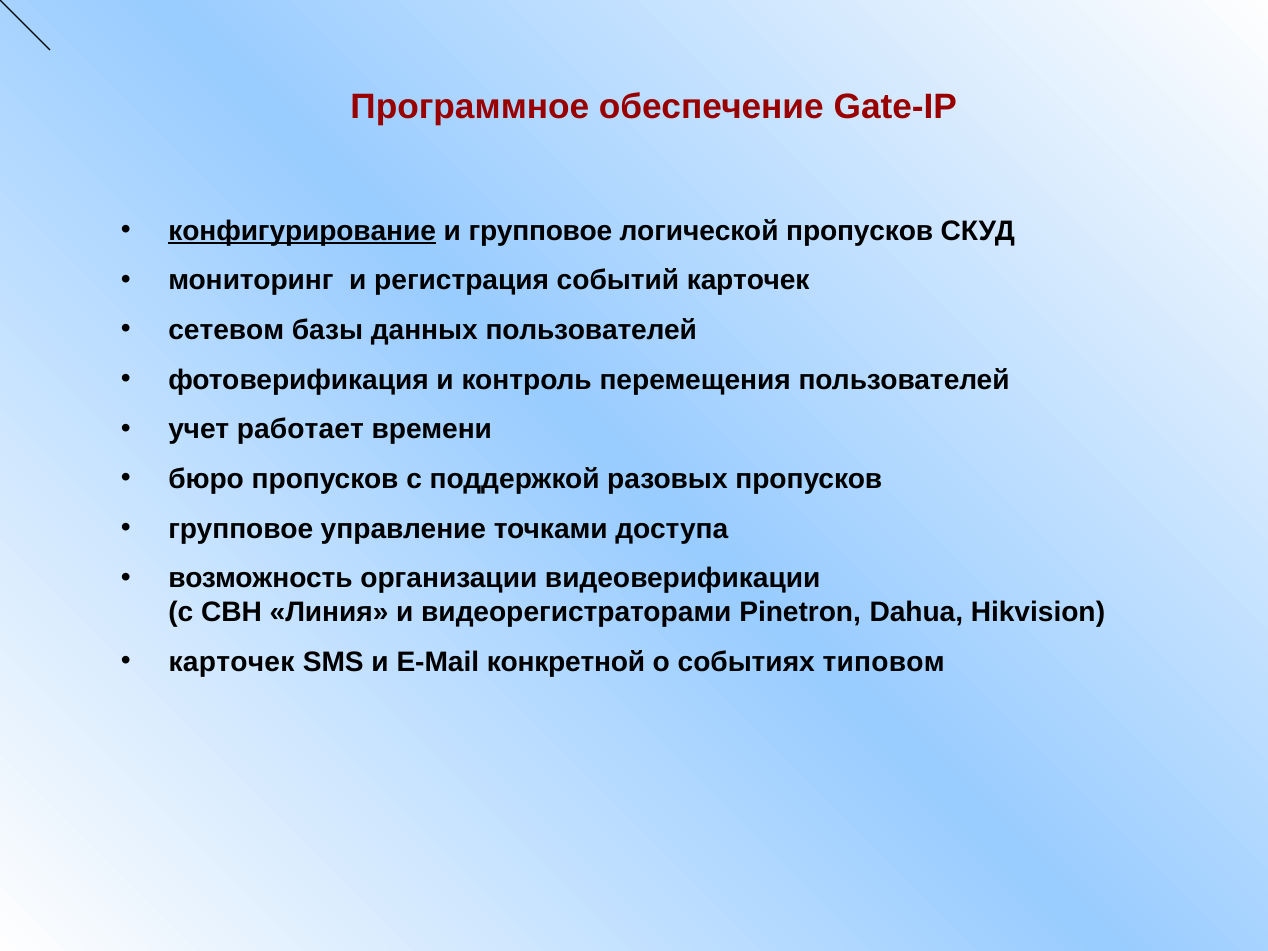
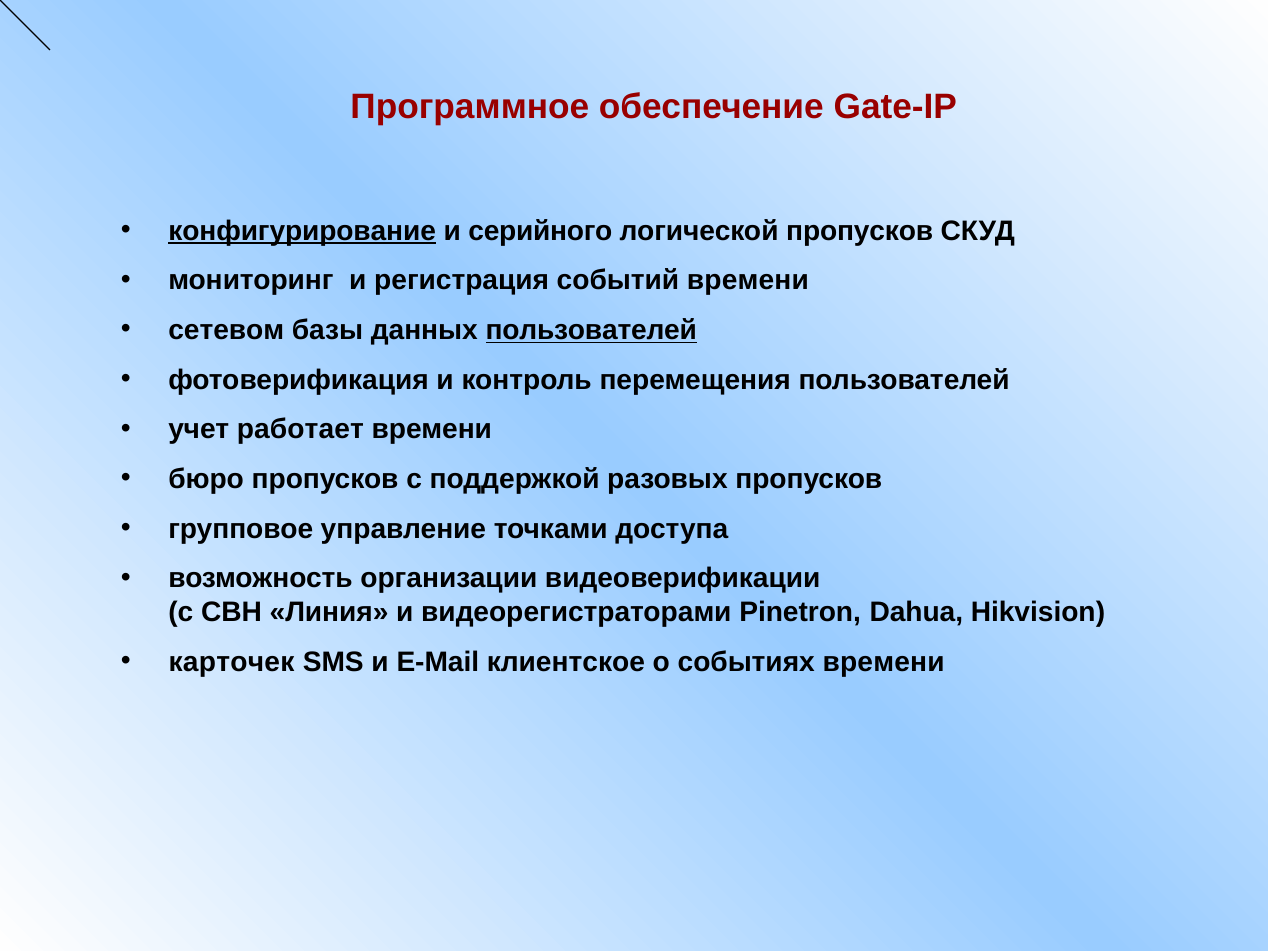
и групповое: групповое -> серийного
событий карточек: карточек -> времени
пользователей at (591, 330) underline: none -> present
конкретной: конкретной -> клиентское
событиях типовом: типовом -> времени
